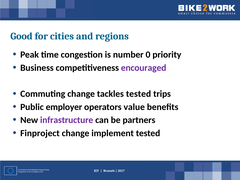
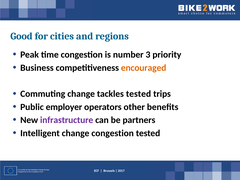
0: 0 -> 3
encouraged colour: purple -> orange
value: value -> other
Finproject: Finproject -> Intelligent
change implement: implement -> congestion
